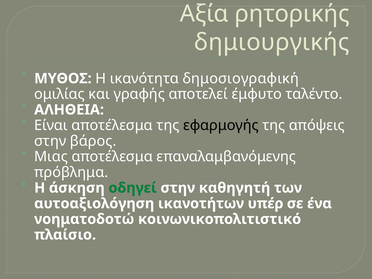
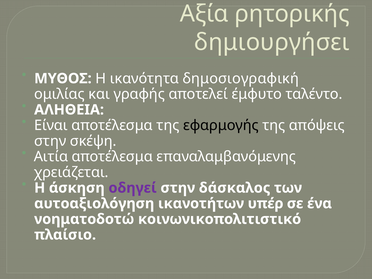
δημιουργικής: δημιουργικής -> δημιουργήσει
βάρος: βάρος -> σκέψη
Μιας: Μιας -> Αιτία
πρόβλημα: πρόβλημα -> χρειάζεται
οδηγεί colour: green -> purple
καθηγητή: καθηγητή -> δάσκαλος
